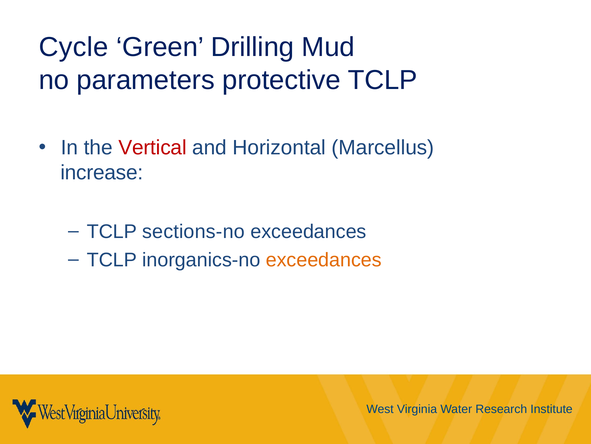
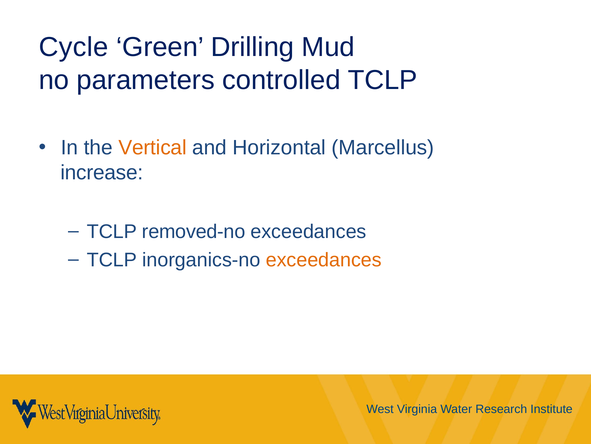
protective: protective -> controlled
Vertical colour: red -> orange
sections-no: sections-no -> removed-no
